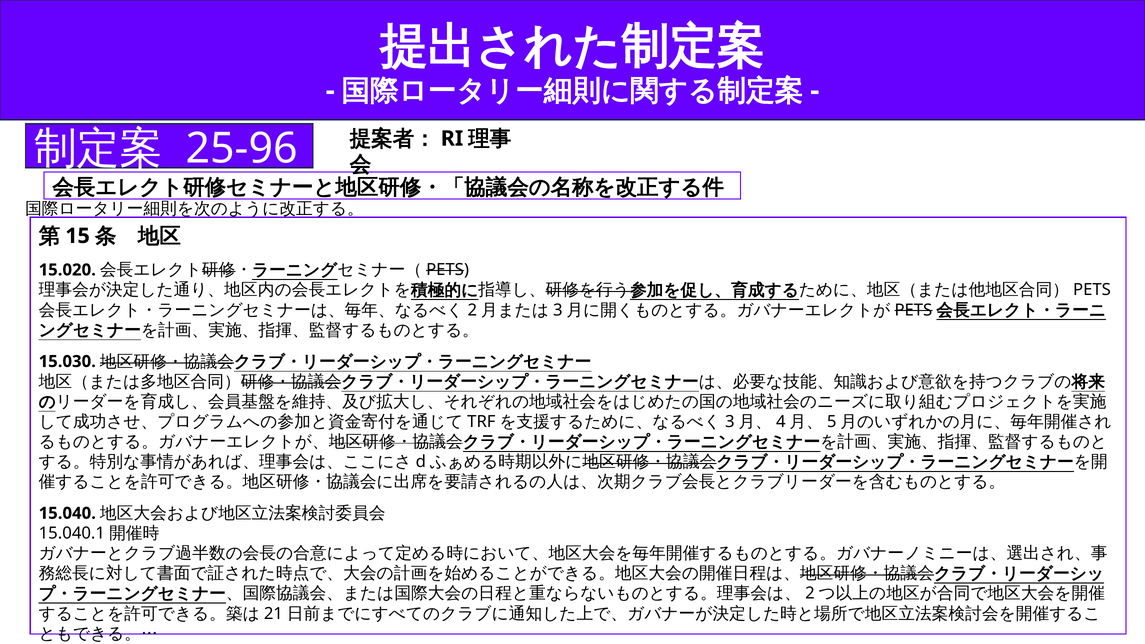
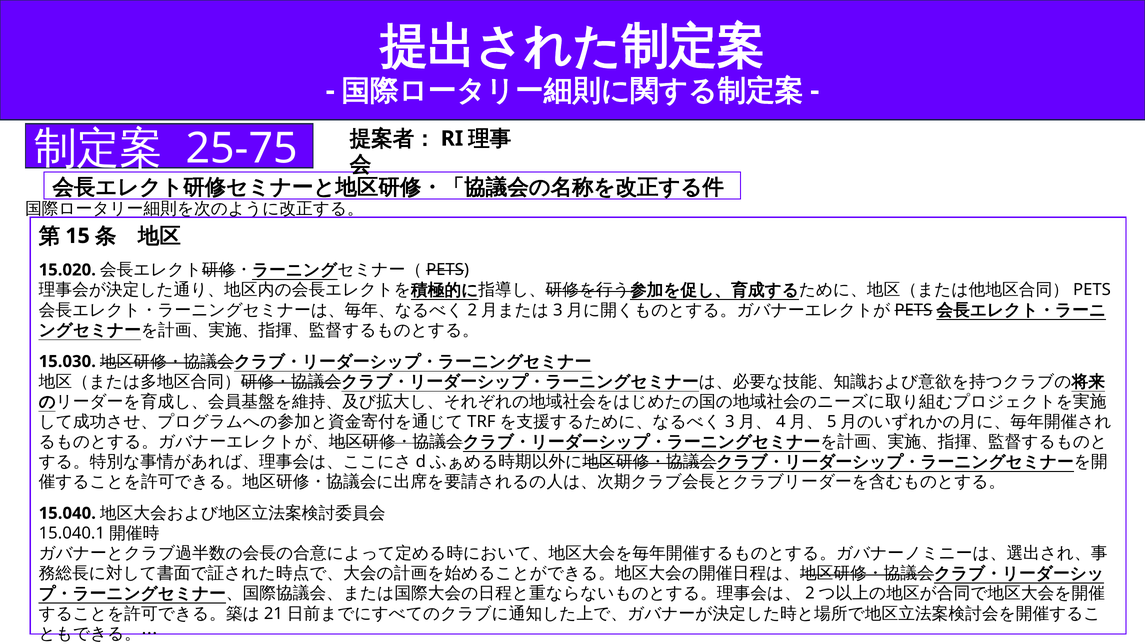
25-96: 25-96 -> 25-75
